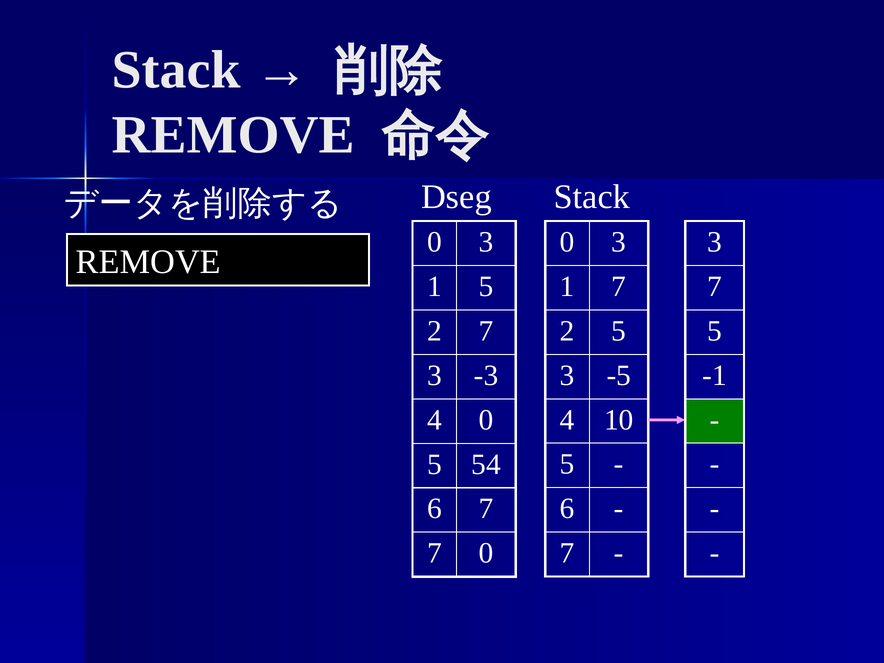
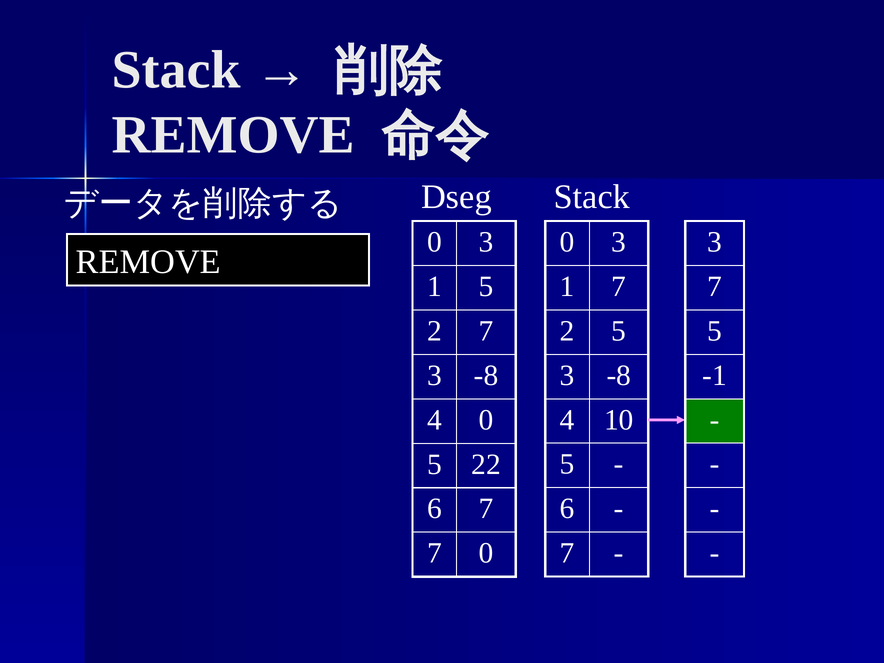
-5 at (619, 375): -5 -> -8
-3 at (486, 375): -3 -> -8
54: 54 -> 22
